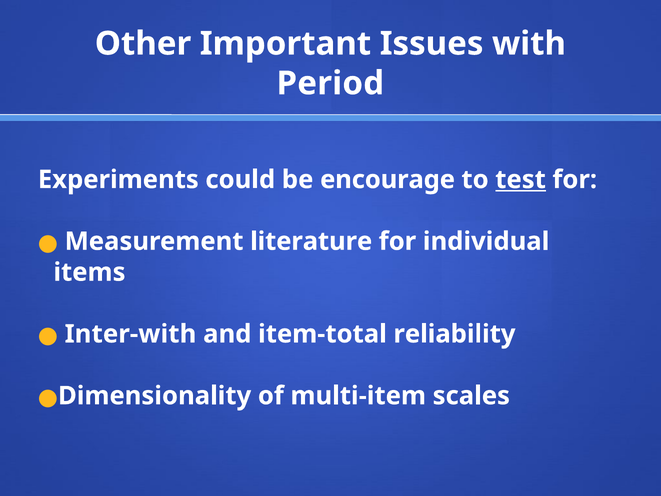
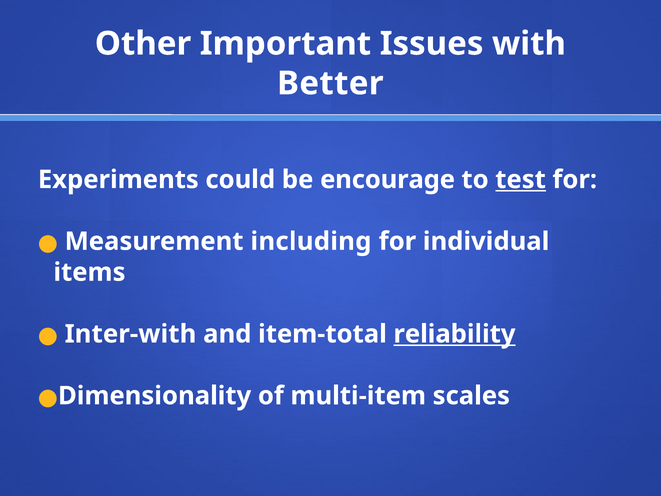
Period: Period -> Better
literature: literature -> including
reliability underline: none -> present
